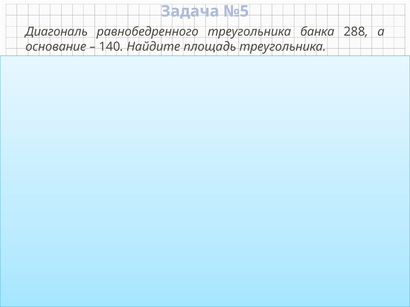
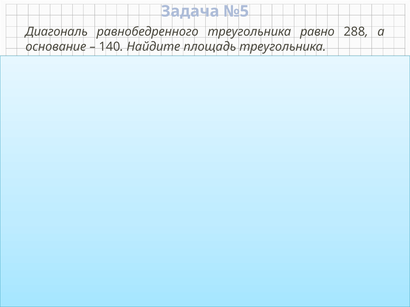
банка: банка -> равно
